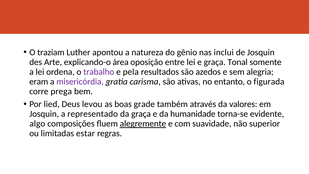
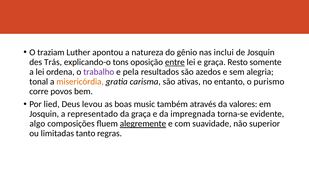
Arte: Arte -> Trás
área: área -> tons
entre underline: none -> present
Tonal: Tonal -> Resto
eram: eram -> tonal
misericórdia colour: purple -> orange
figurada: figurada -> purismo
prega: prega -> povos
grade: grade -> music
humanidade: humanidade -> impregnada
estar: estar -> tanto
